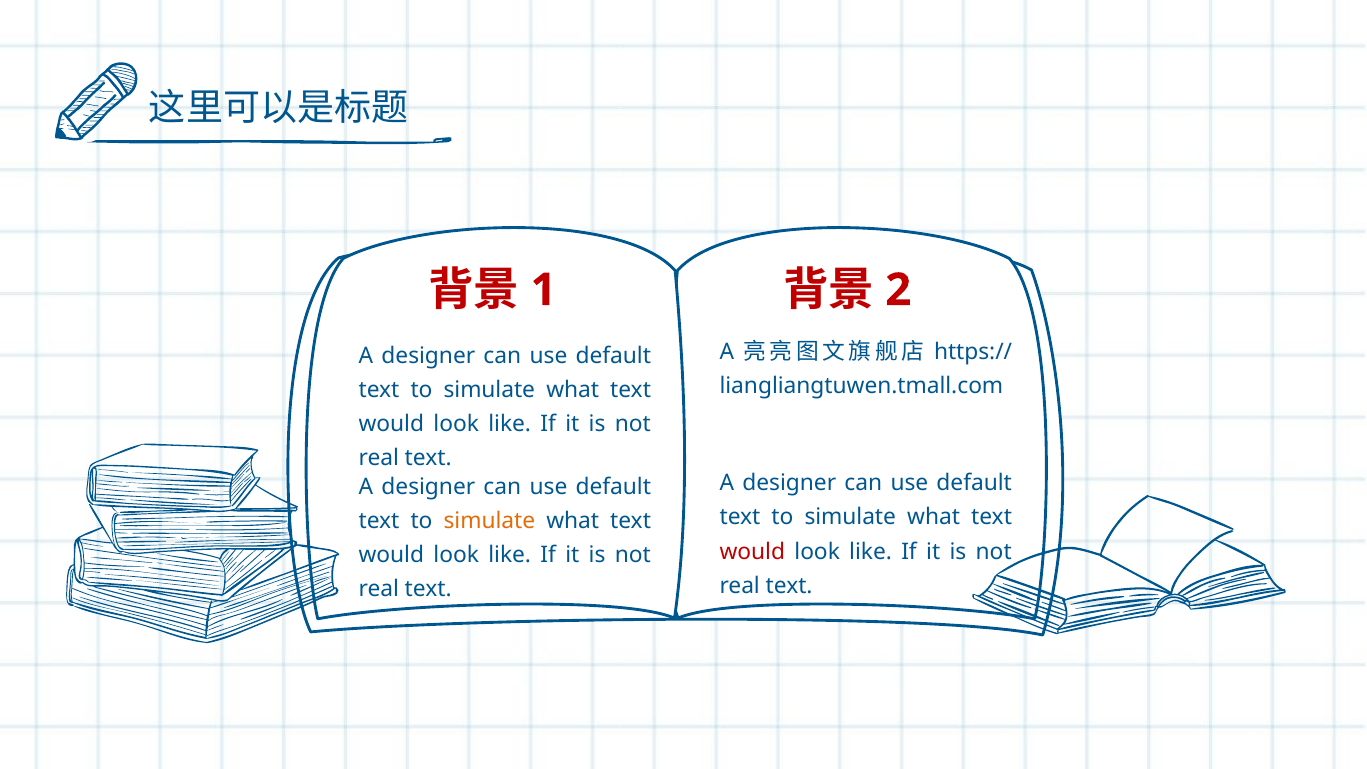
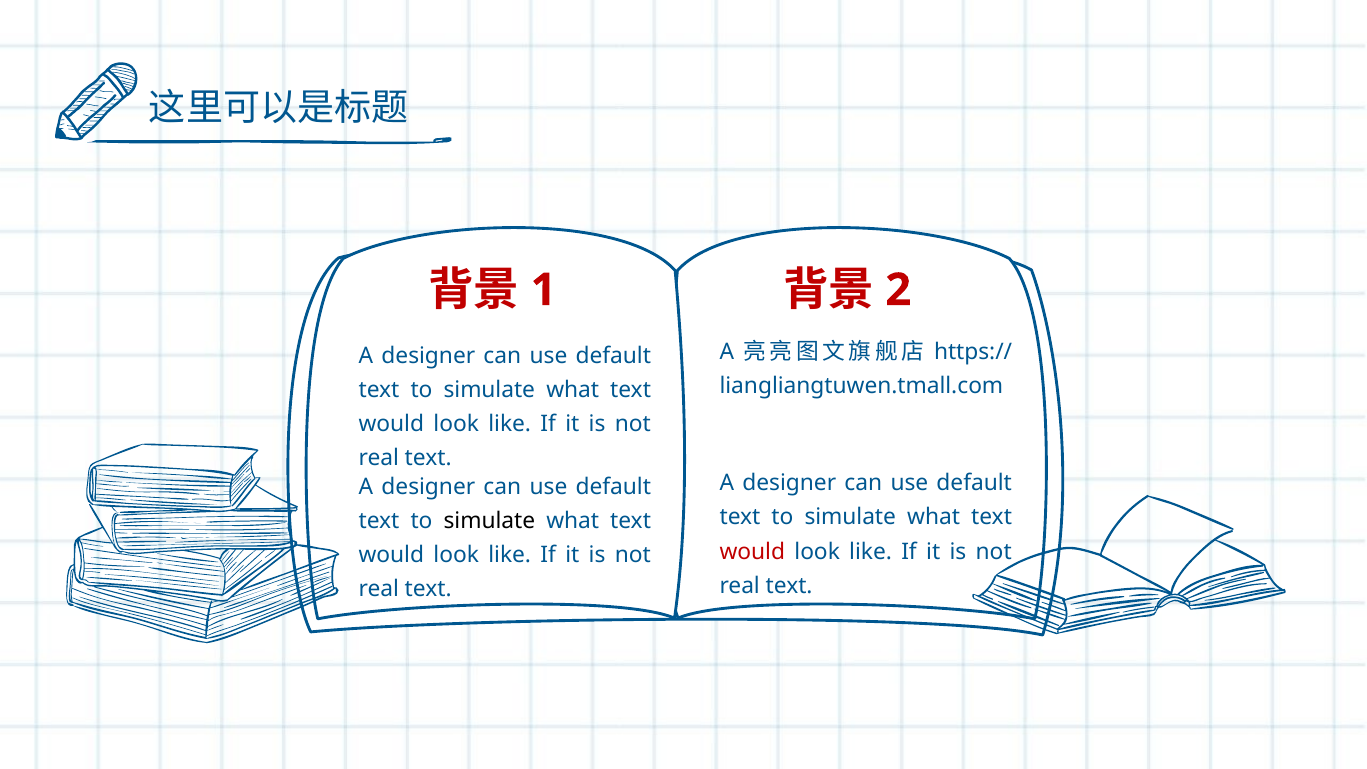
simulate at (489, 521) colour: orange -> black
